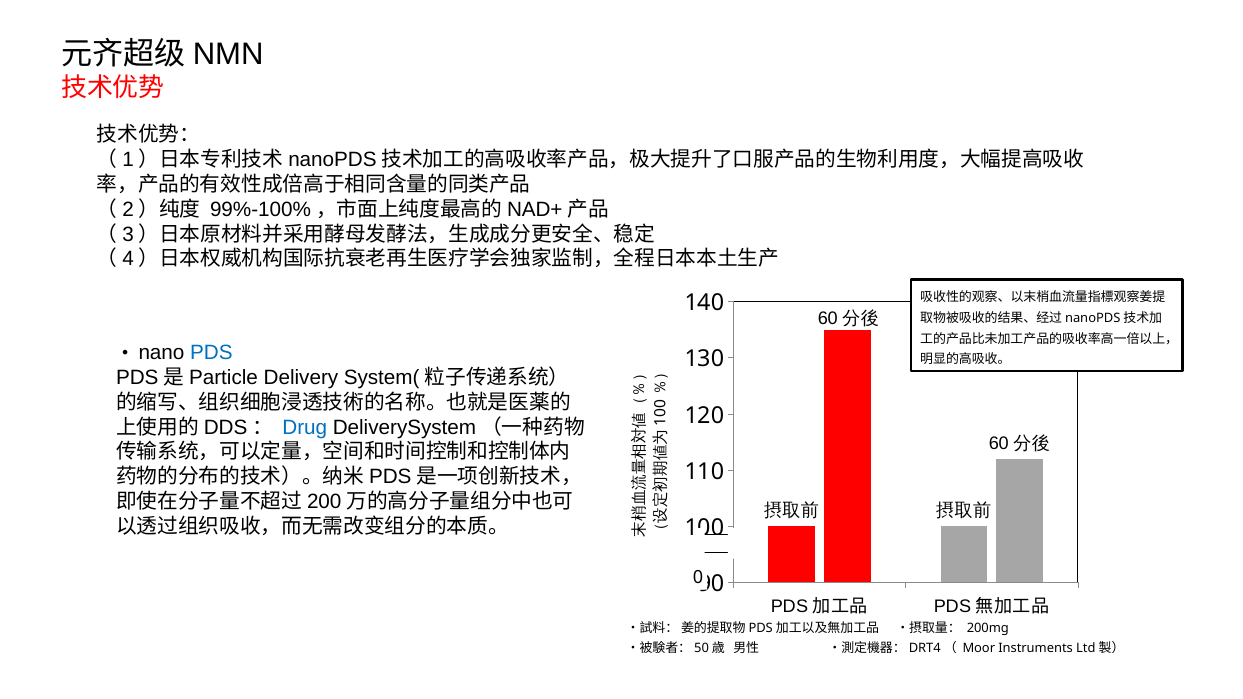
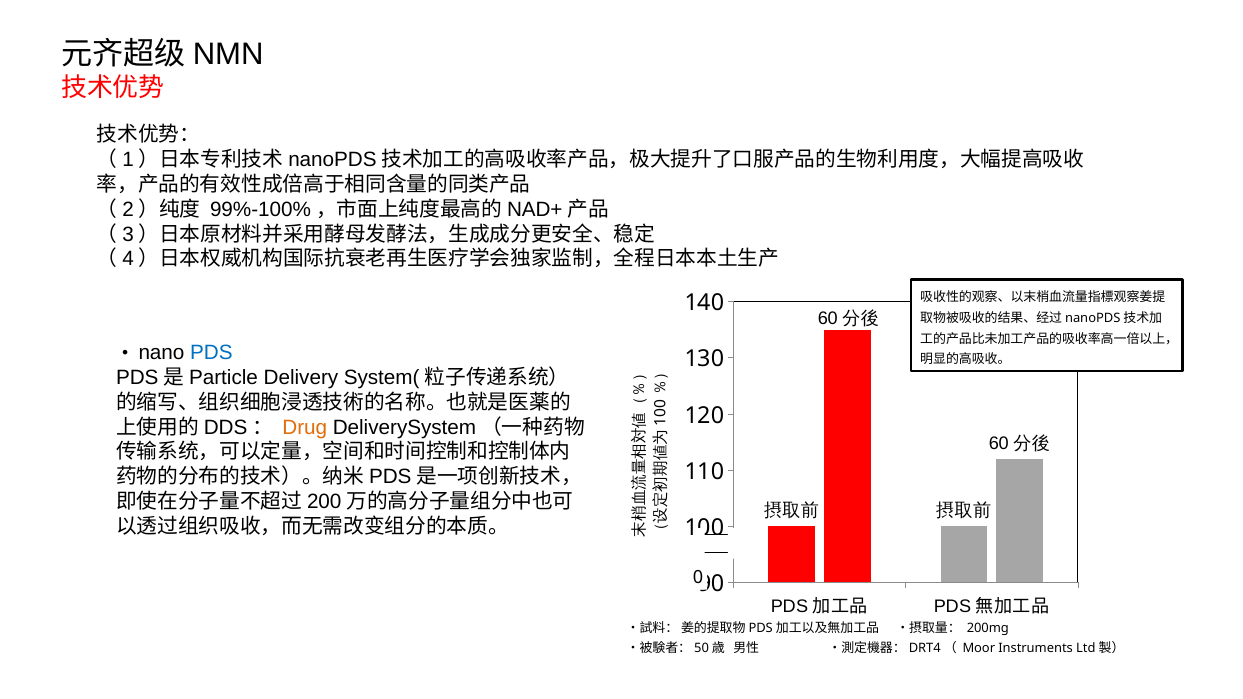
Drug colour: blue -> orange
